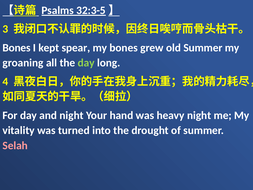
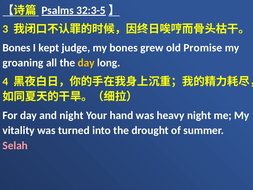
spear: spear -> judge
old Summer: Summer -> Promise
day at (86, 63) colour: light green -> yellow
